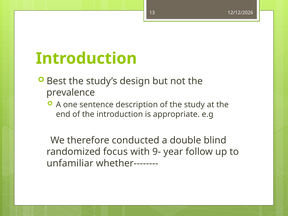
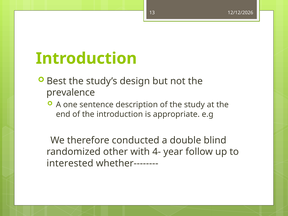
focus: focus -> other
9-: 9- -> 4-
unfamiliar: unfamiliar -> interested
